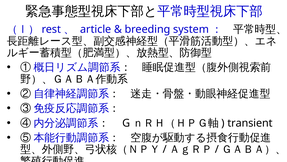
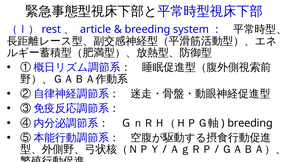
transient at (250, 123): transient -> breeding
